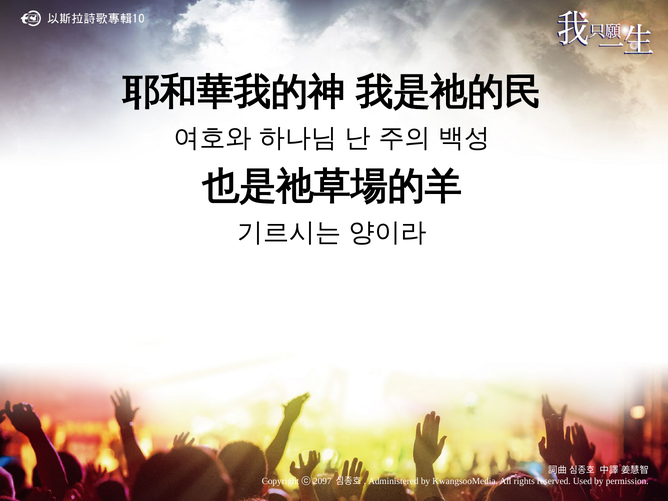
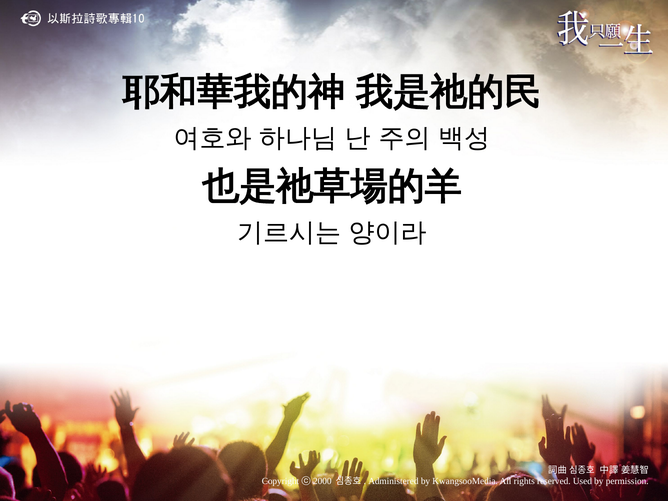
2097: 2097 -> 2000
